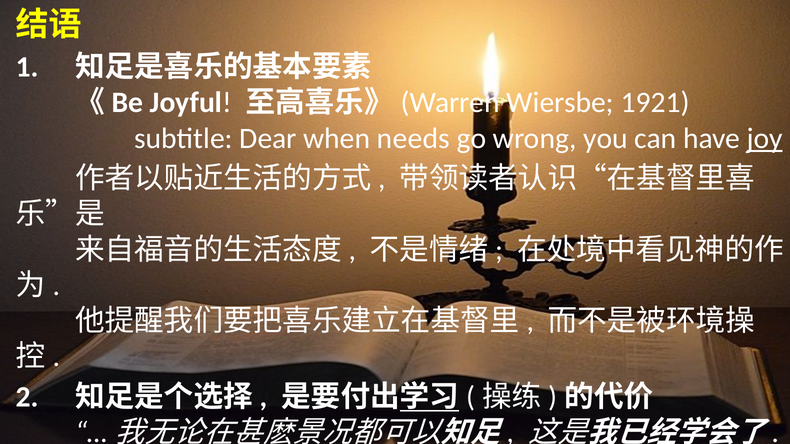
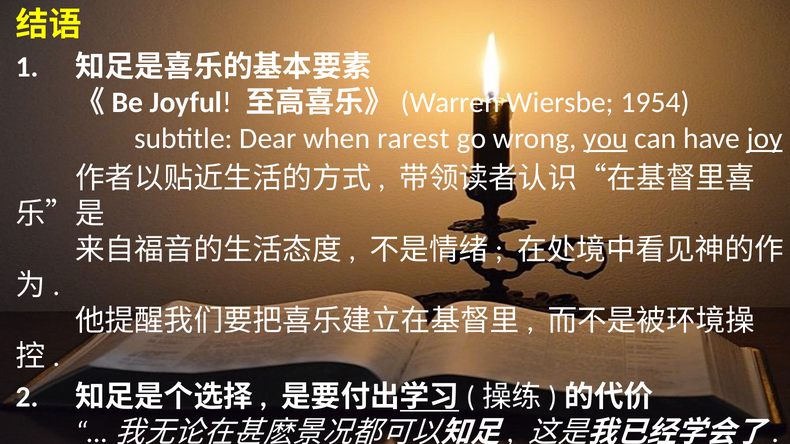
1921: 1921 -> 1954
needs: needs -> rarest
you underline: none -> present
